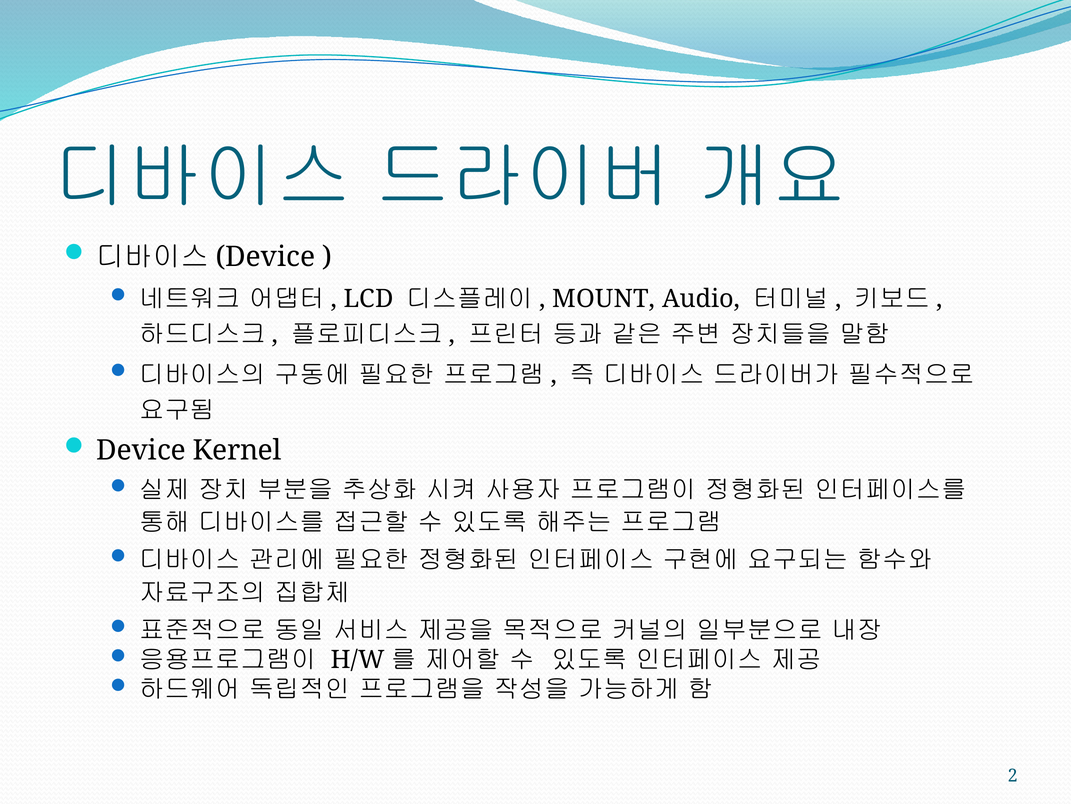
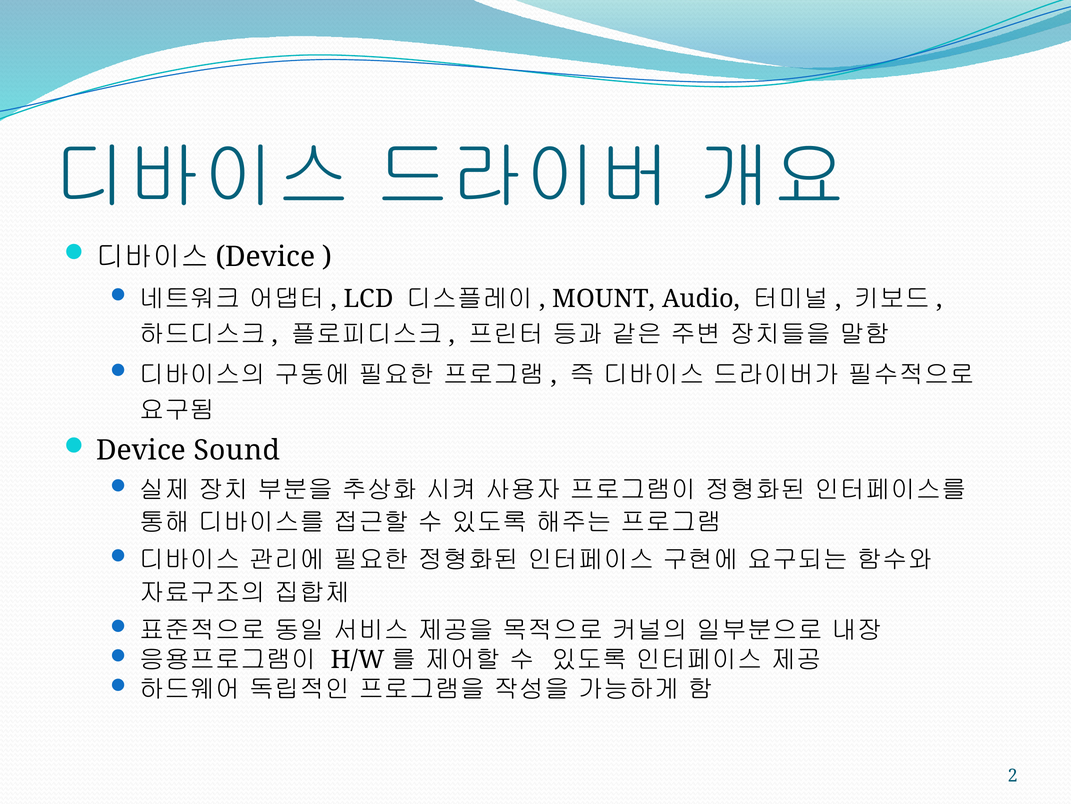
Kernel: Kernel -> Sound
